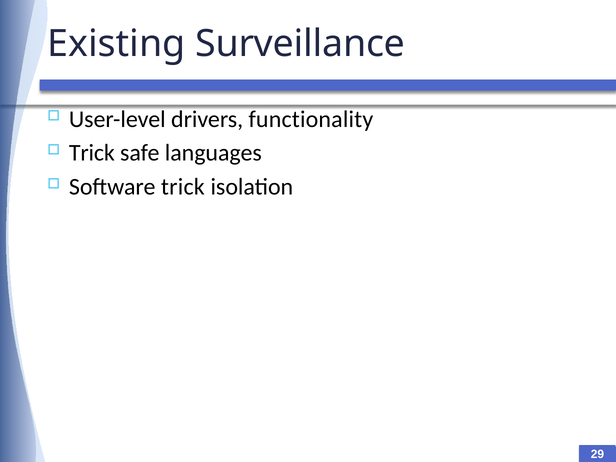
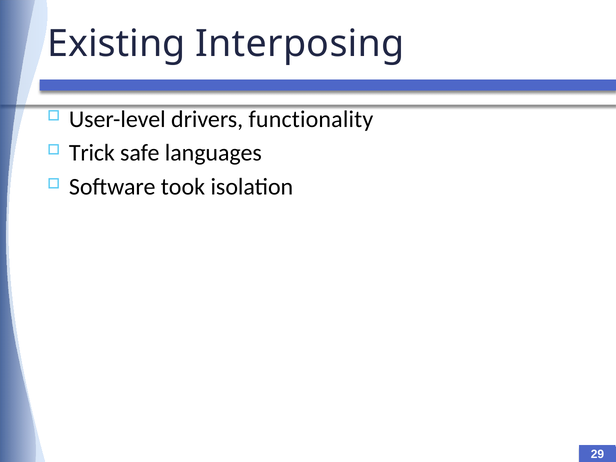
Surveillance: Surveillance -> Interposing
Software trick: trick -> took
